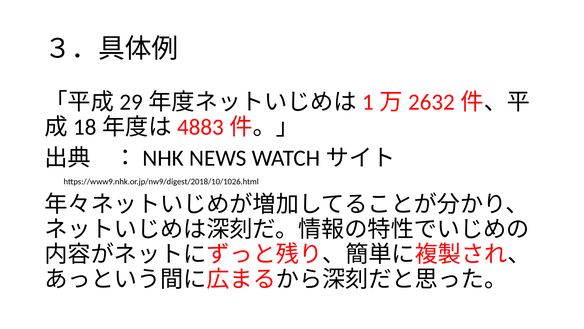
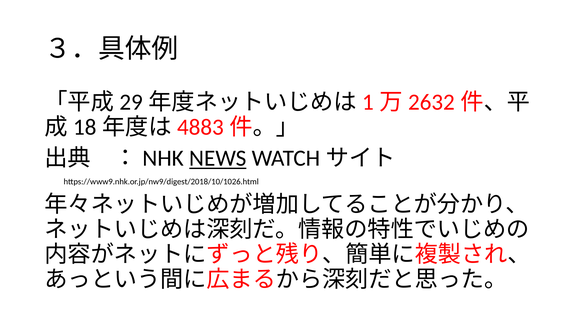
NEWS underline: none -> present
